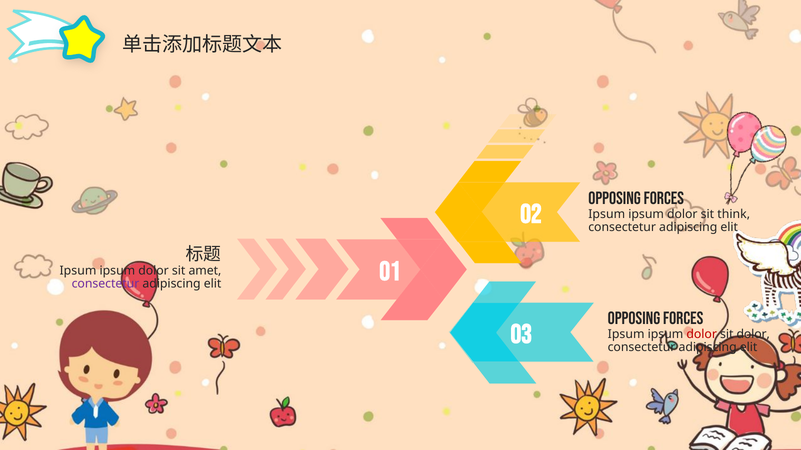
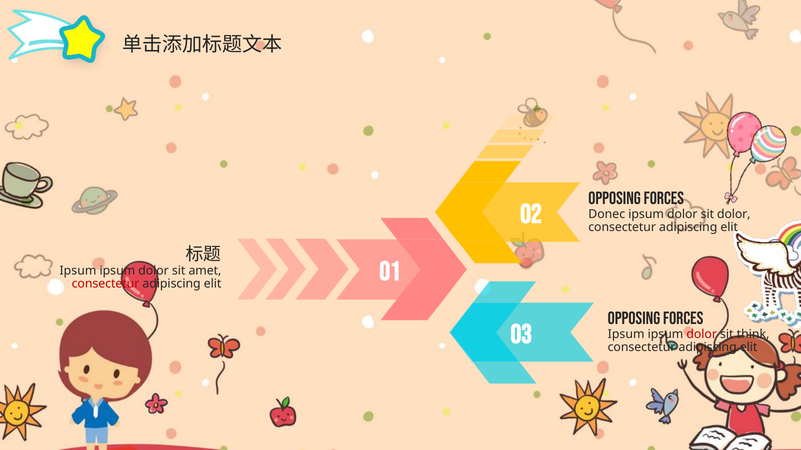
Ipsum at (607, 214): Ipsum -> Donec
sit think: think -> dolor
consectetur at (105, 284) colour: purple -> red
sit dolor: dolor -> think
